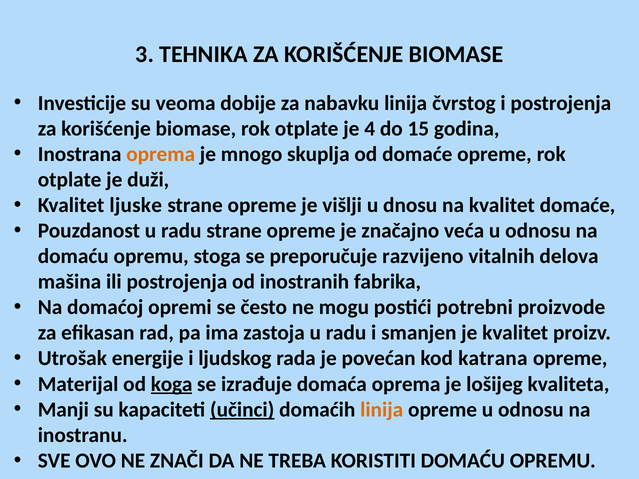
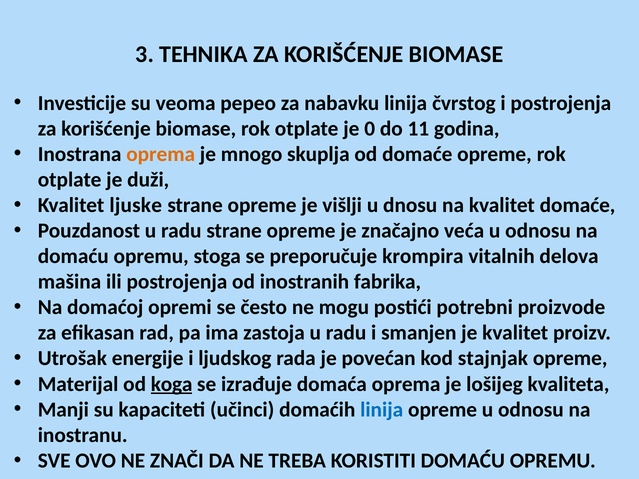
dobije: dobije -> pepeo
4: 4 -> 0
15: 15 -> 11
razvijeno: razvijeno -> krompira
katrana: katrana -> stajnjak
učinci underline: present -> none
linija at (382, 410) colour: orange -> blue
